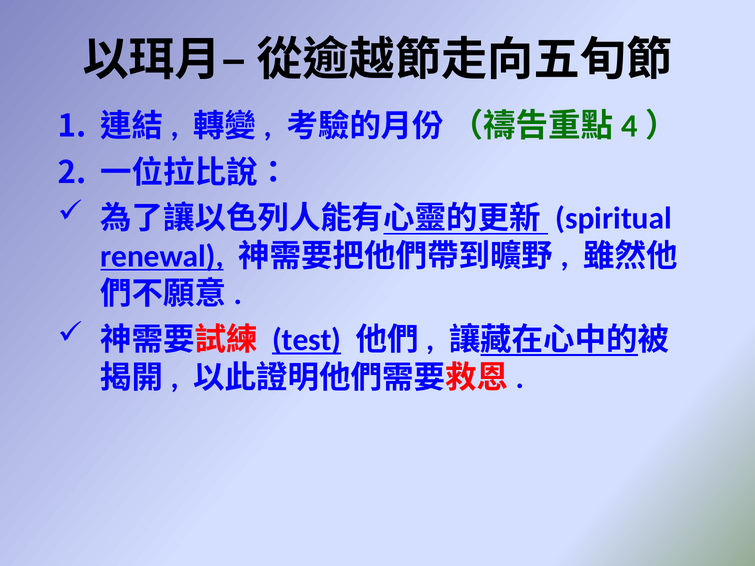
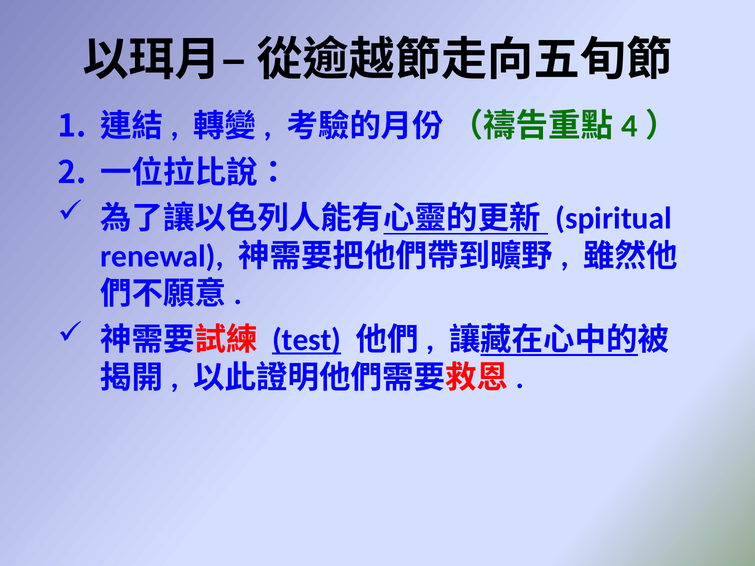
renewal underline: present -> none
